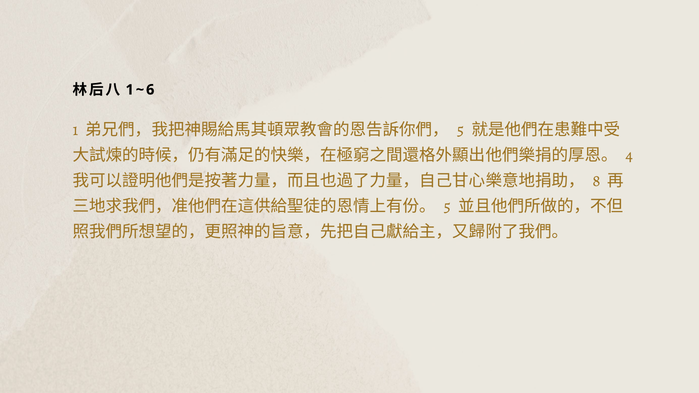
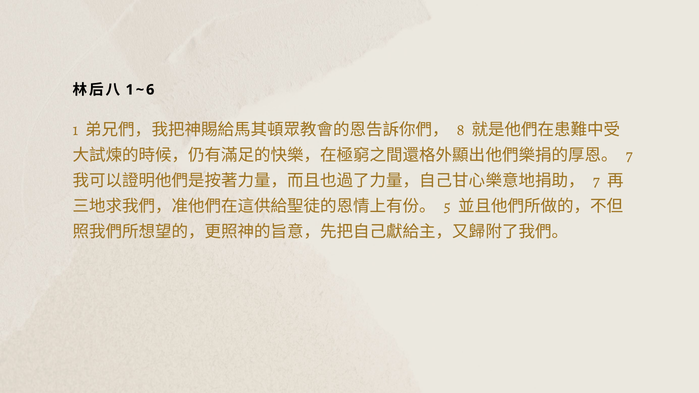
5 at (460, 130): 5 -> 8
4 at (629, 155): 4 -> 7
8 at (596, 181): 8 -> 7
